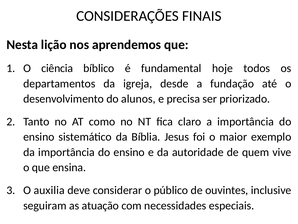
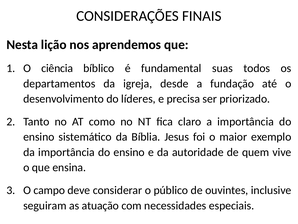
hoje: hoje -> suas
alunos: alunos -> líderes
auxilia: auxilia -> campo
